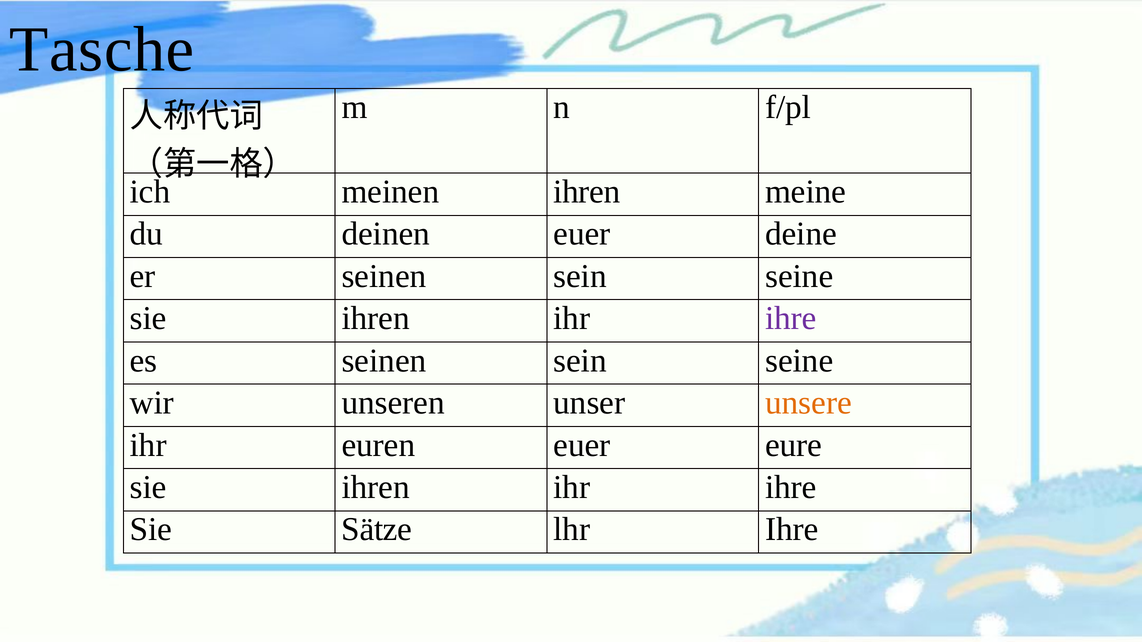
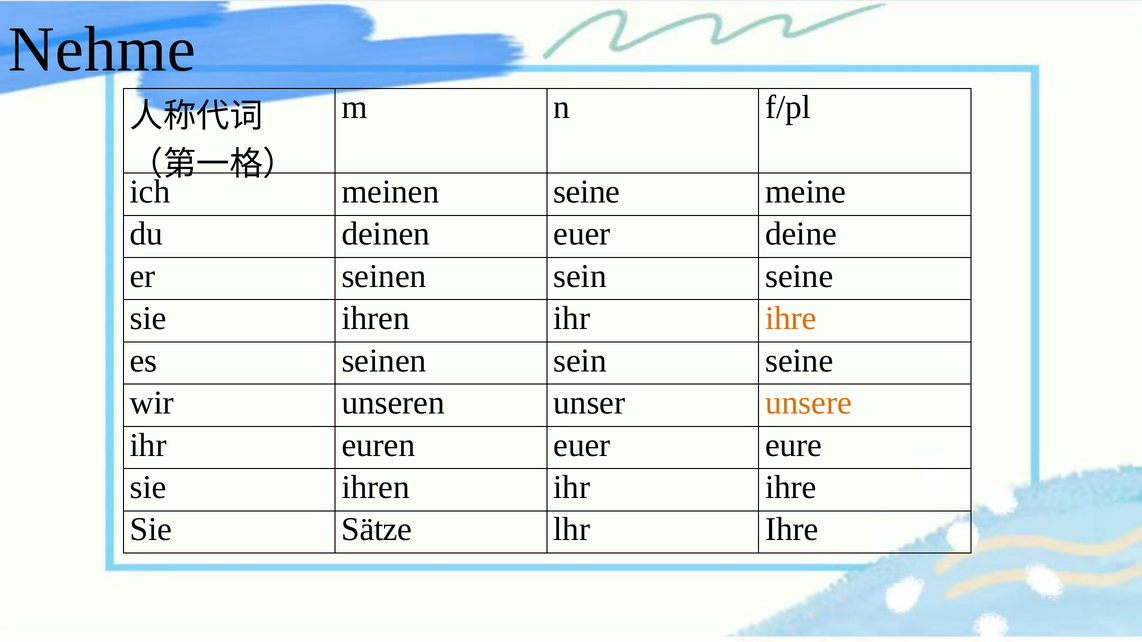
Tasche: Tasche -> Nehme
meinen ihren: ihren -> seine
ihre at (791, 319) colour: purple -> orange
